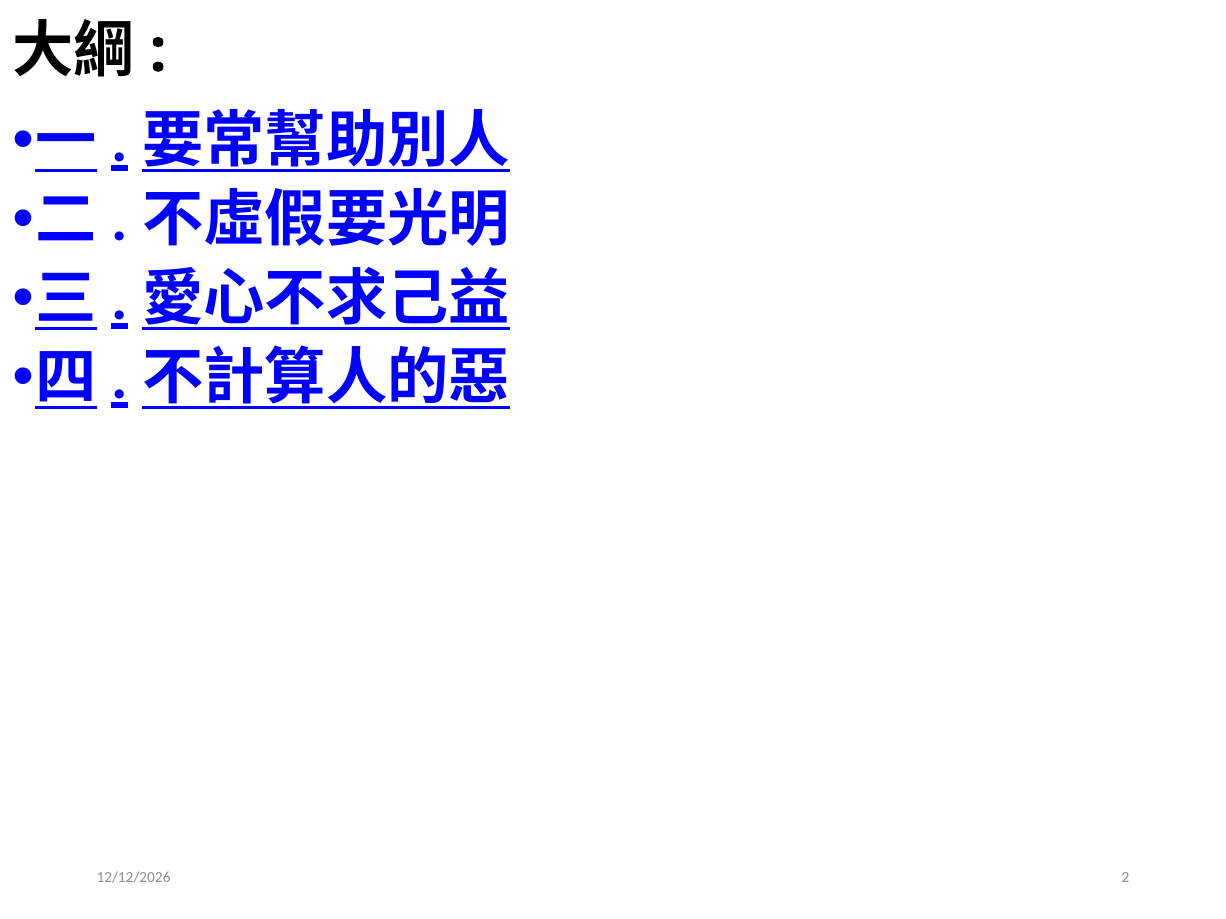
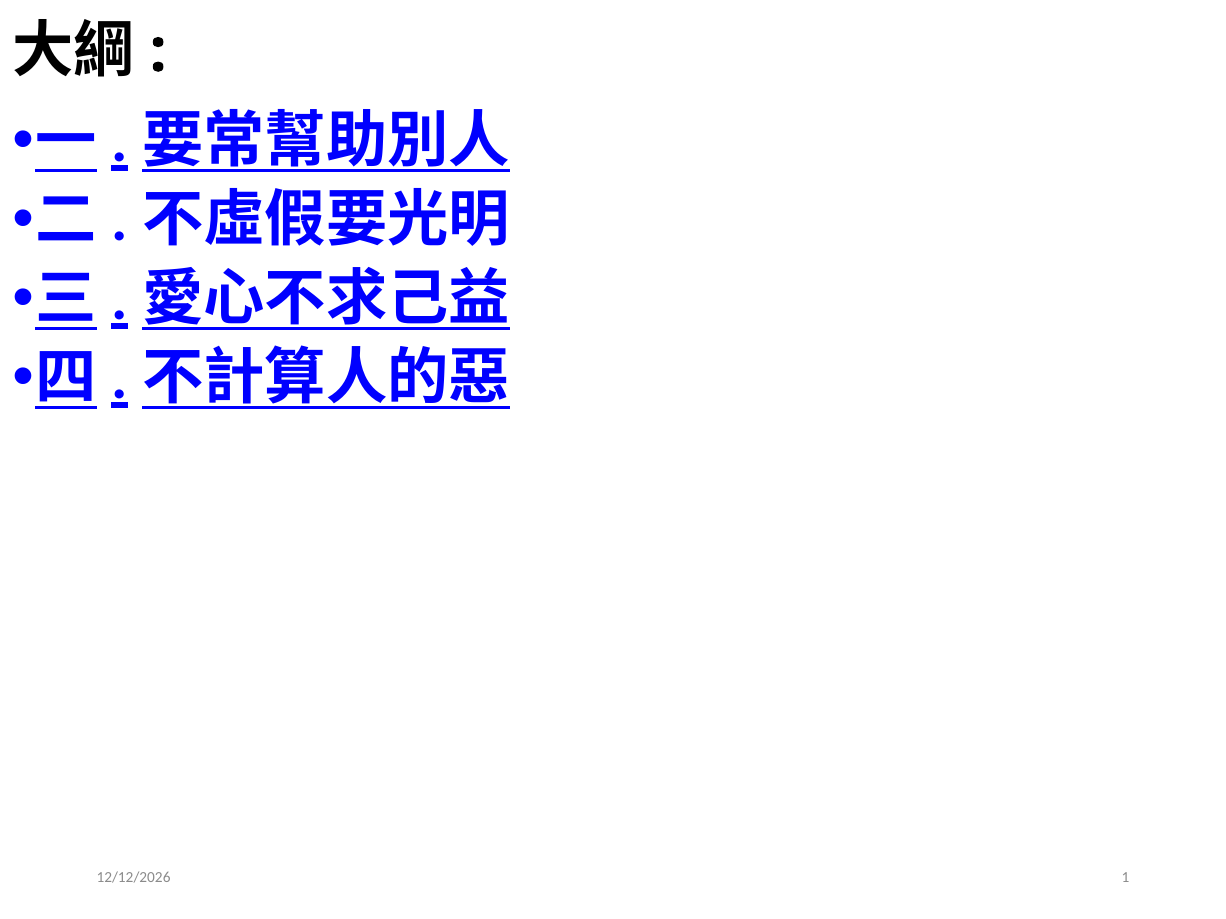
2: 2 -> 1
